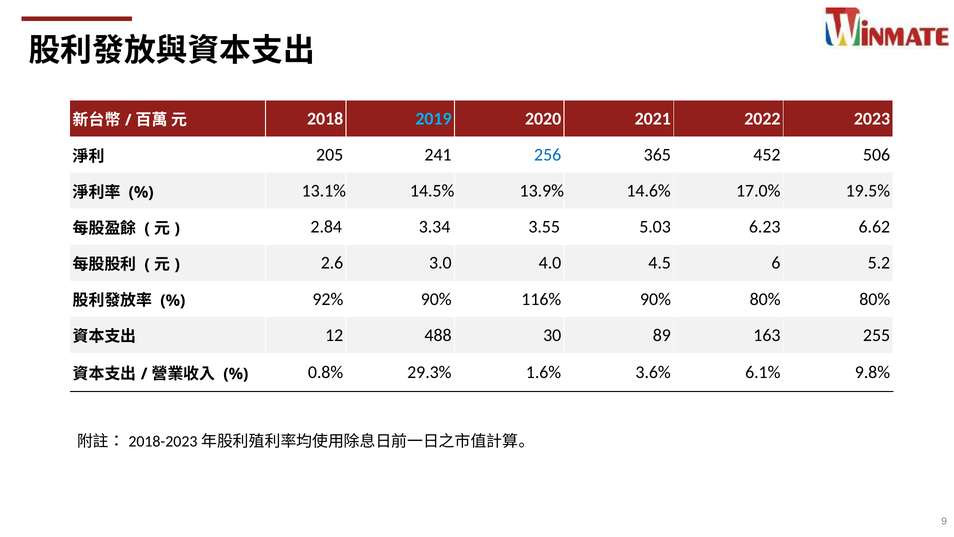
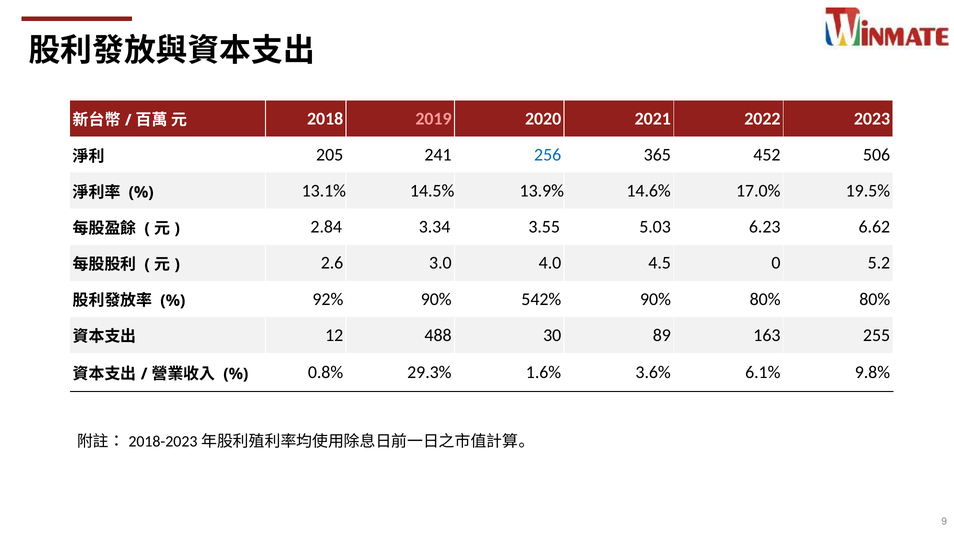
2019 colour: light blue -> pink
6: 6 -> 0
116%: 116% -> 542%
